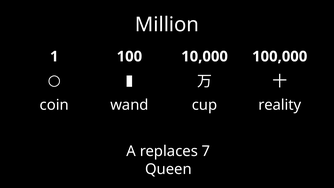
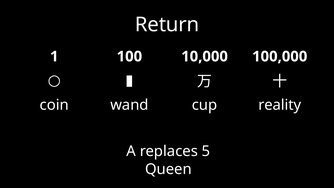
Million: Million -> Return
7: 7 -> 5
